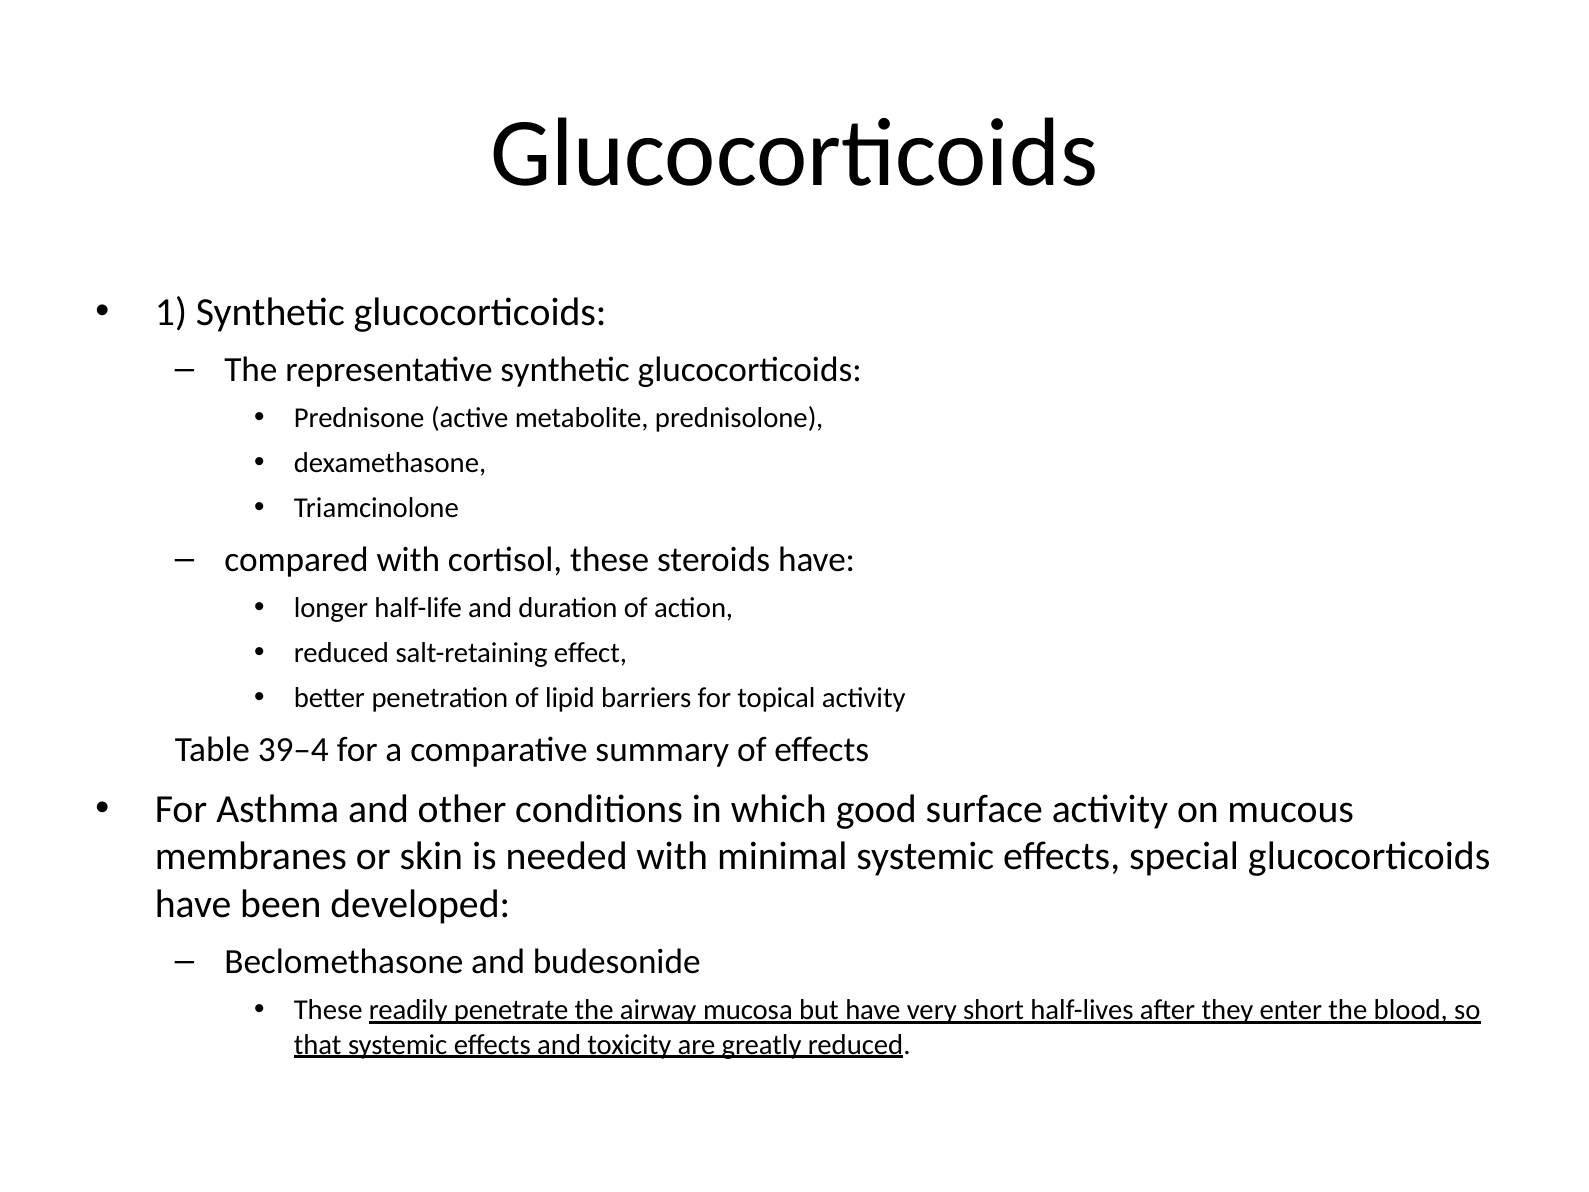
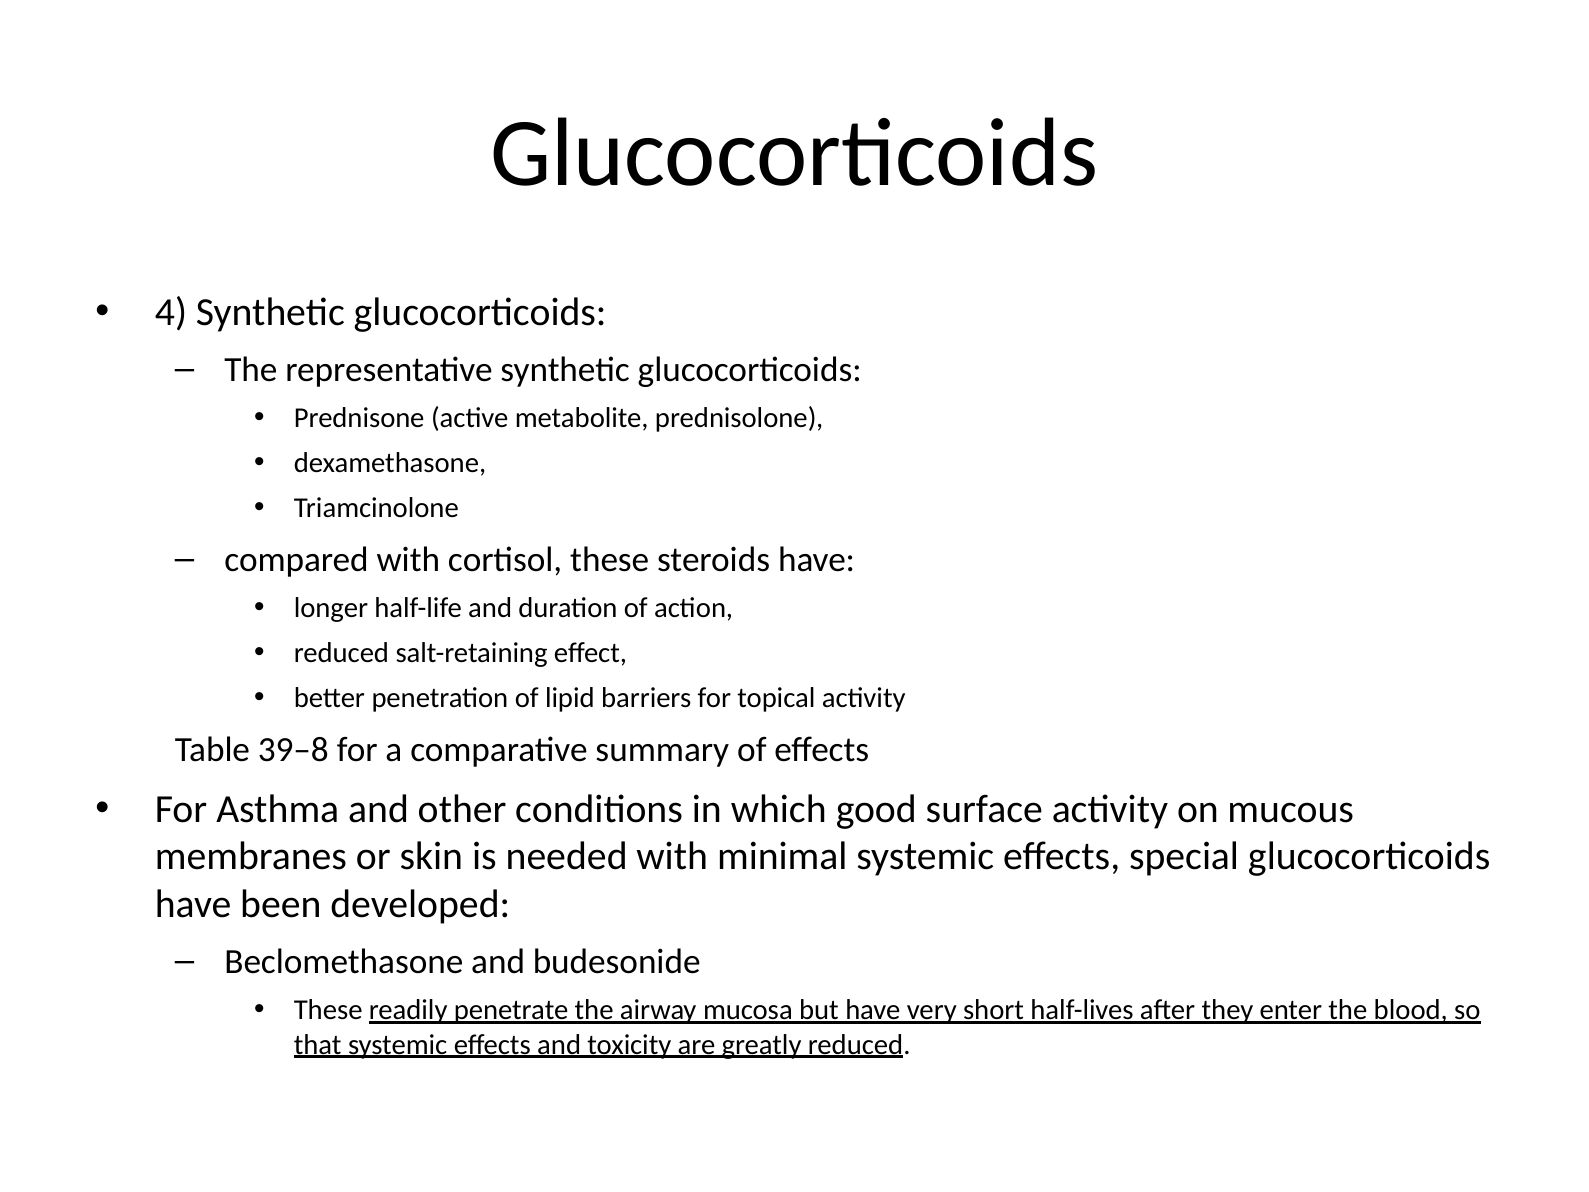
1: 1 -> 4
39–4: 39–4 -> 39–8
